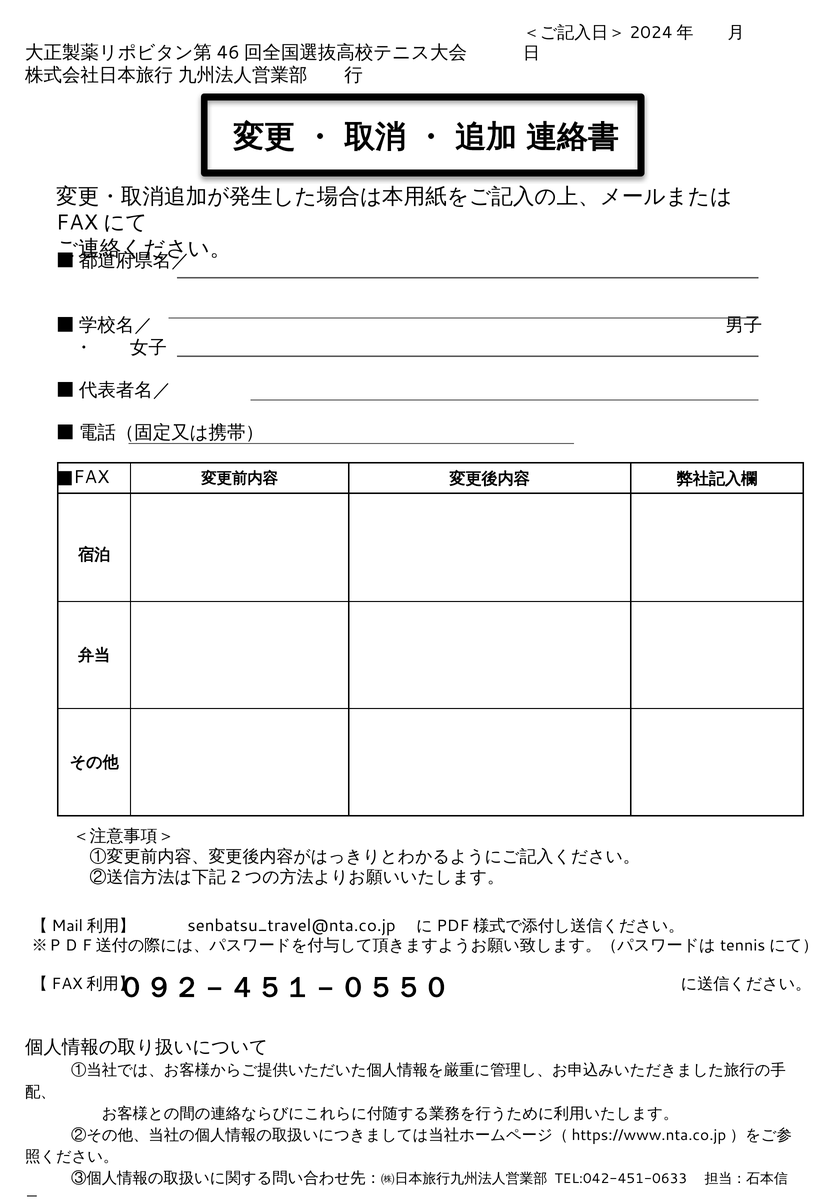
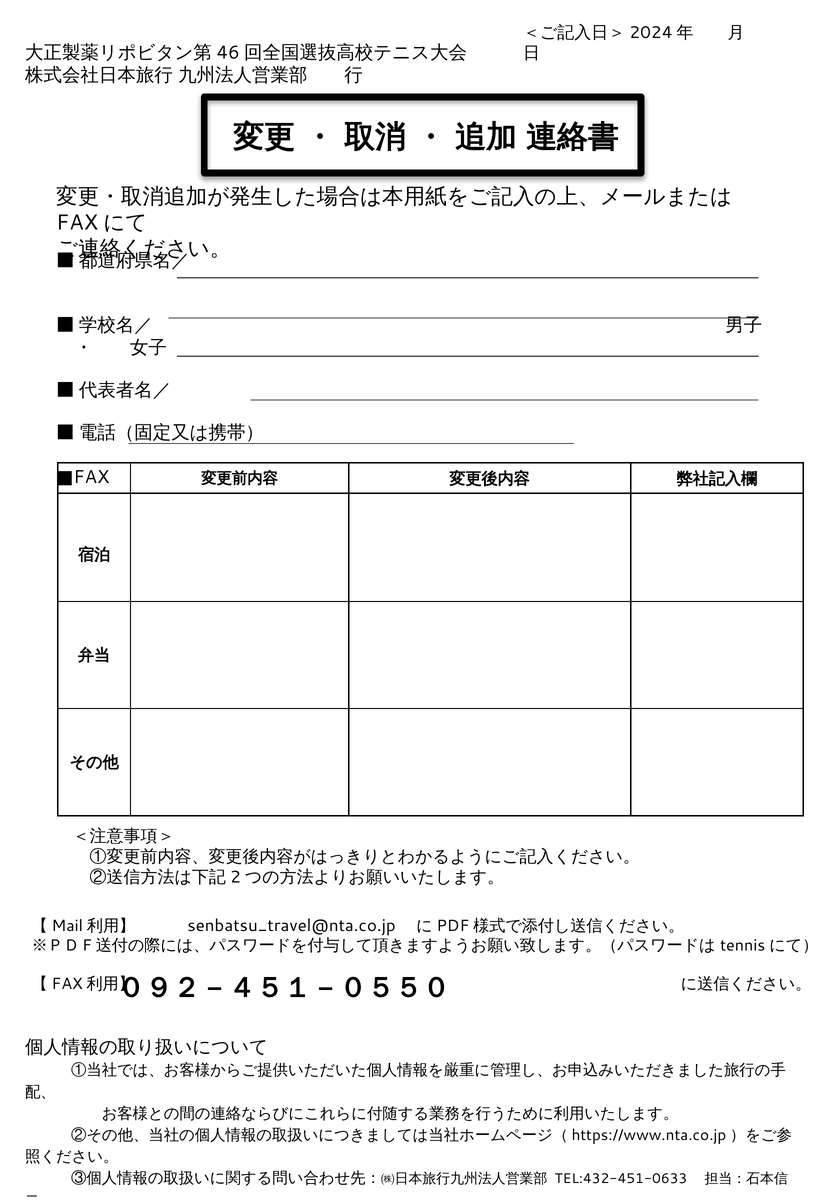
TEL:042-451-0633: TEL:042-451-0633 -> TEL:432-451-0633
